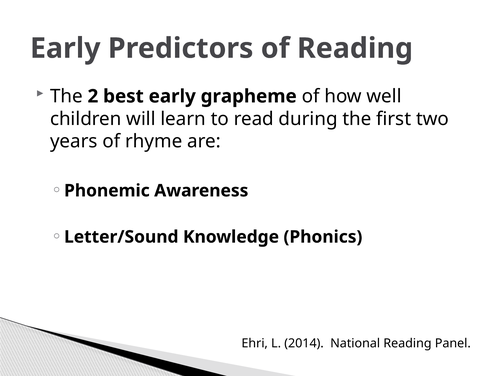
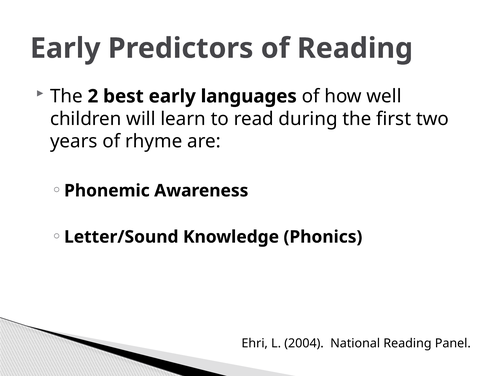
grapheme: grapheme -> languages
2014: 2014 -> 2004
